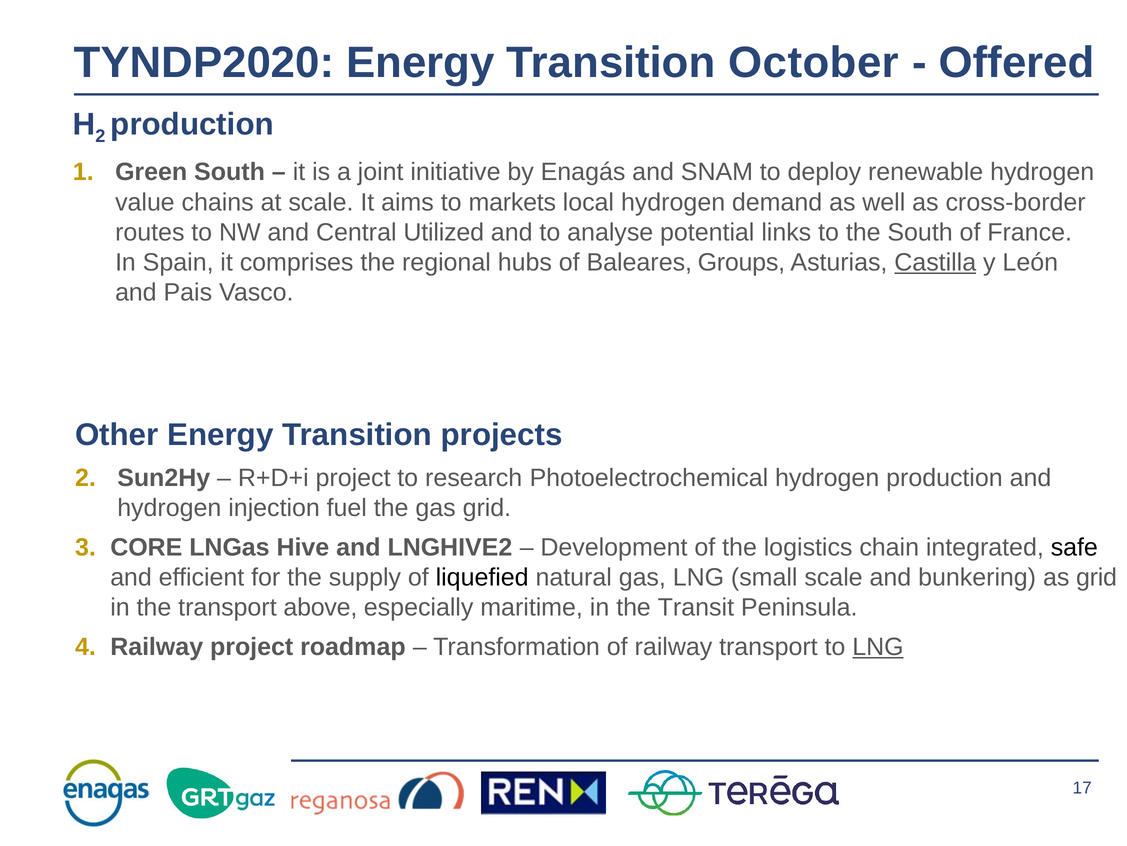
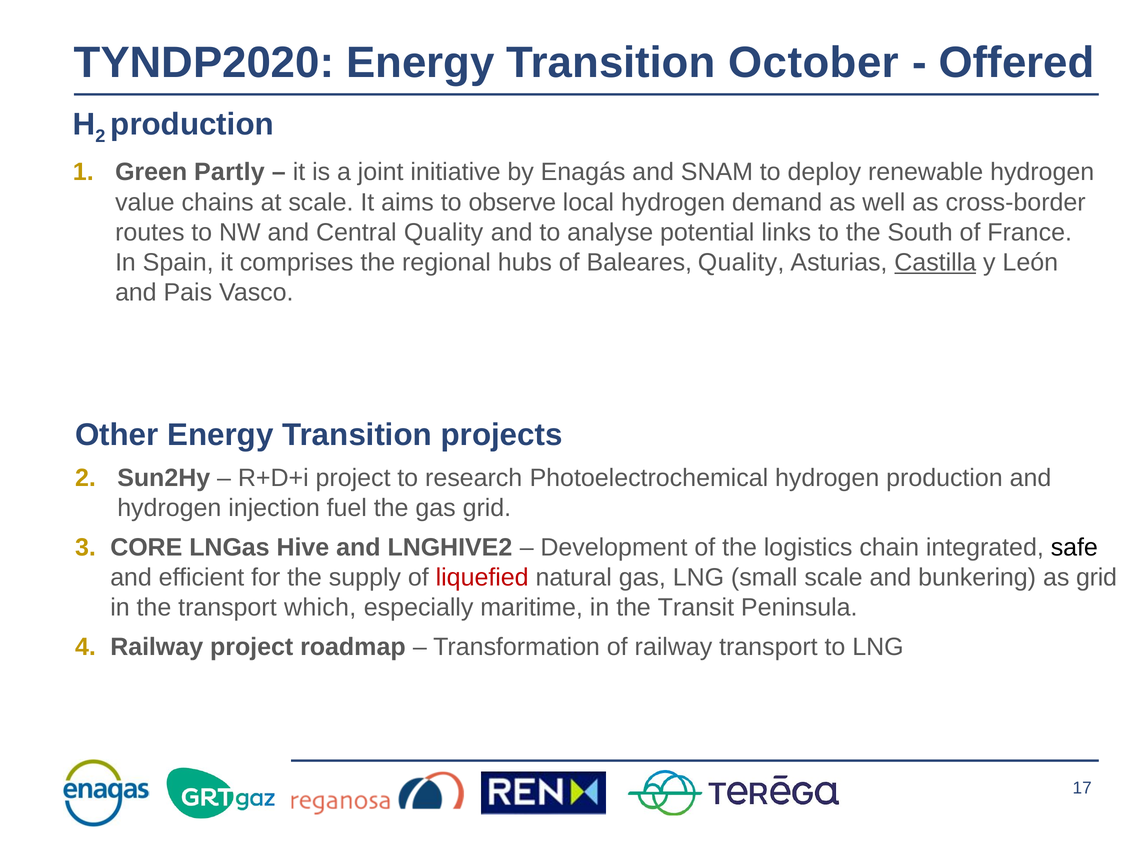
Green South: South -> Partly
markets: markets -> observe
Central Utilized: Utilized -> Quality
Baleares Groups: Groups -> Quality
liquefied colour: black -> red
above: above -> which
LNG at (878, 647) underline: present -> none
